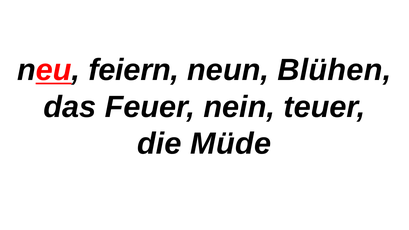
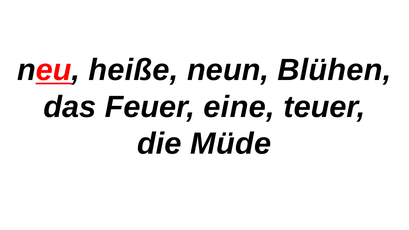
feiern: feiern -> heiße
nein: nein -> eine
